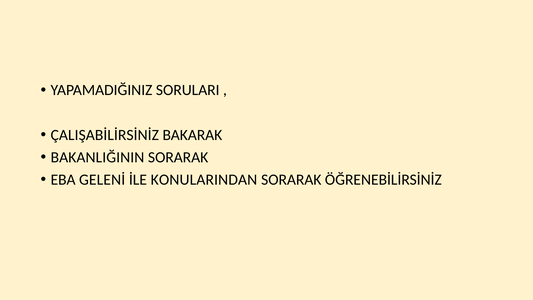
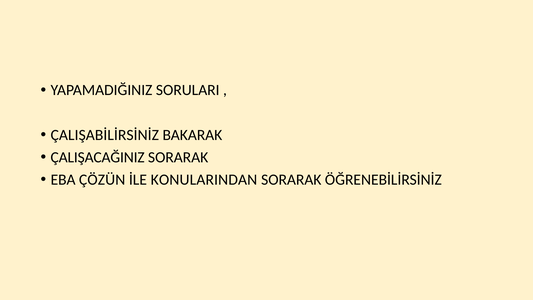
BAKANLIĞININ: BAKANLIĞININ -> ÇALIŞACAĞINIZ
GELENİ: GELENİ -> ÇÖZÜN
